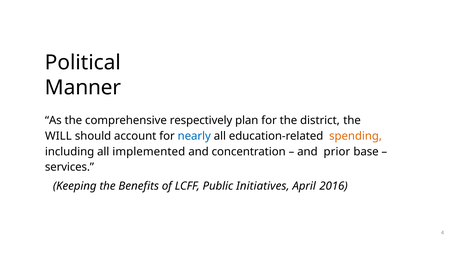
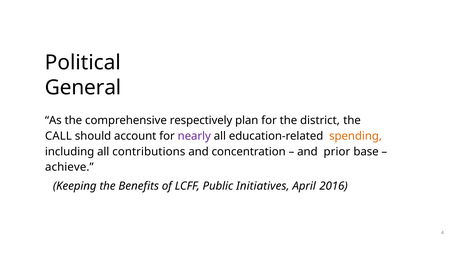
Manner: Manner -> General
WILL: WILL -> CALL
nearly colour: blue -> purple
implemented: implemented -> contributions
services: services -> achieve
